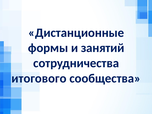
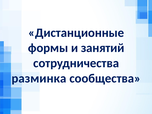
итогового: итогового -> разминка
